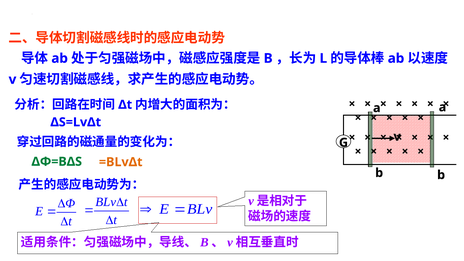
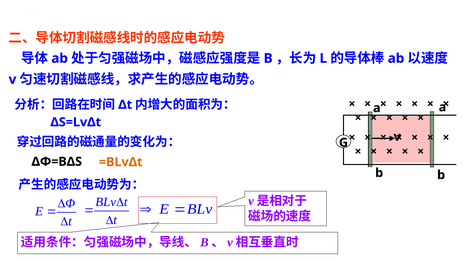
ΔΦ=BΔS colour: green -> black
